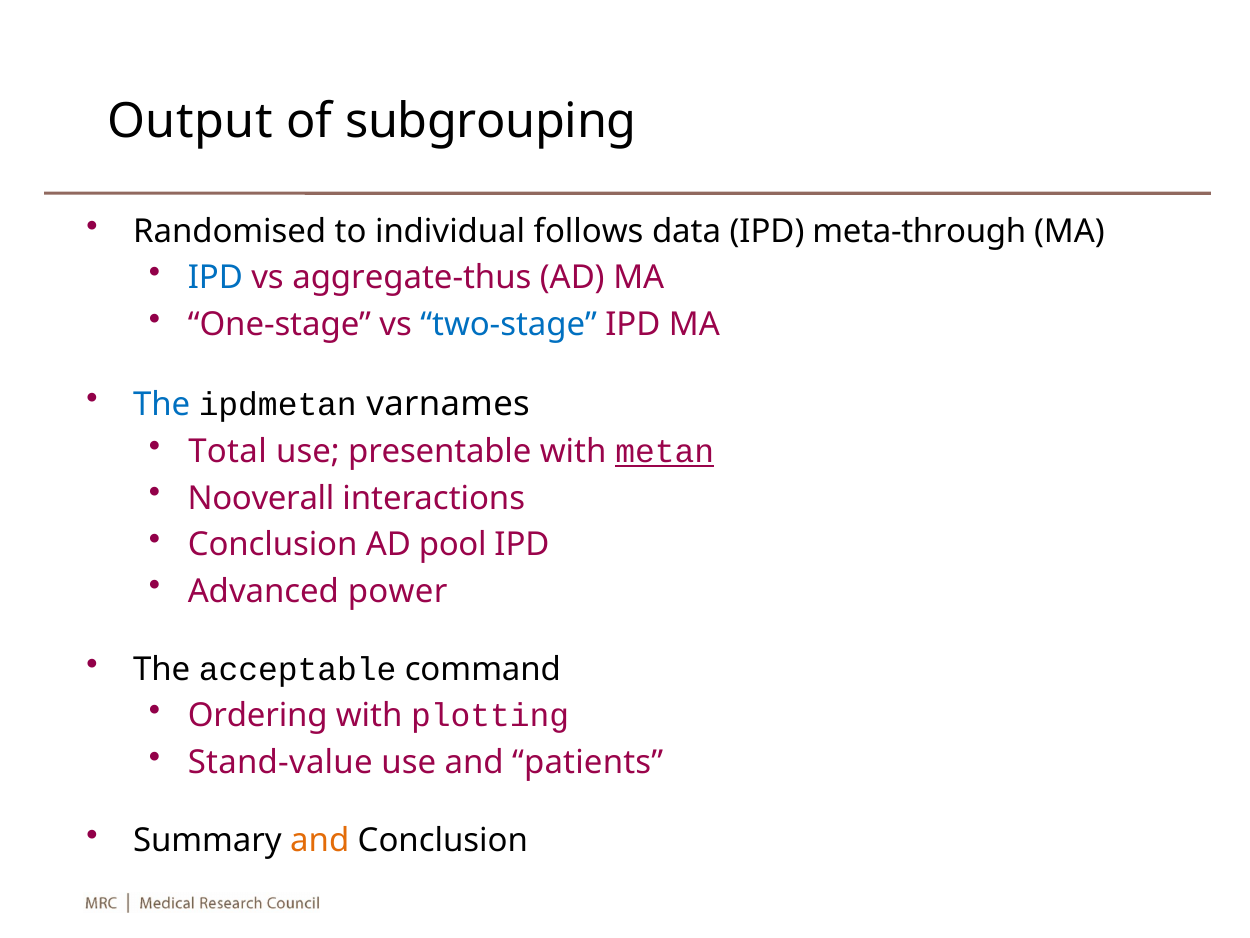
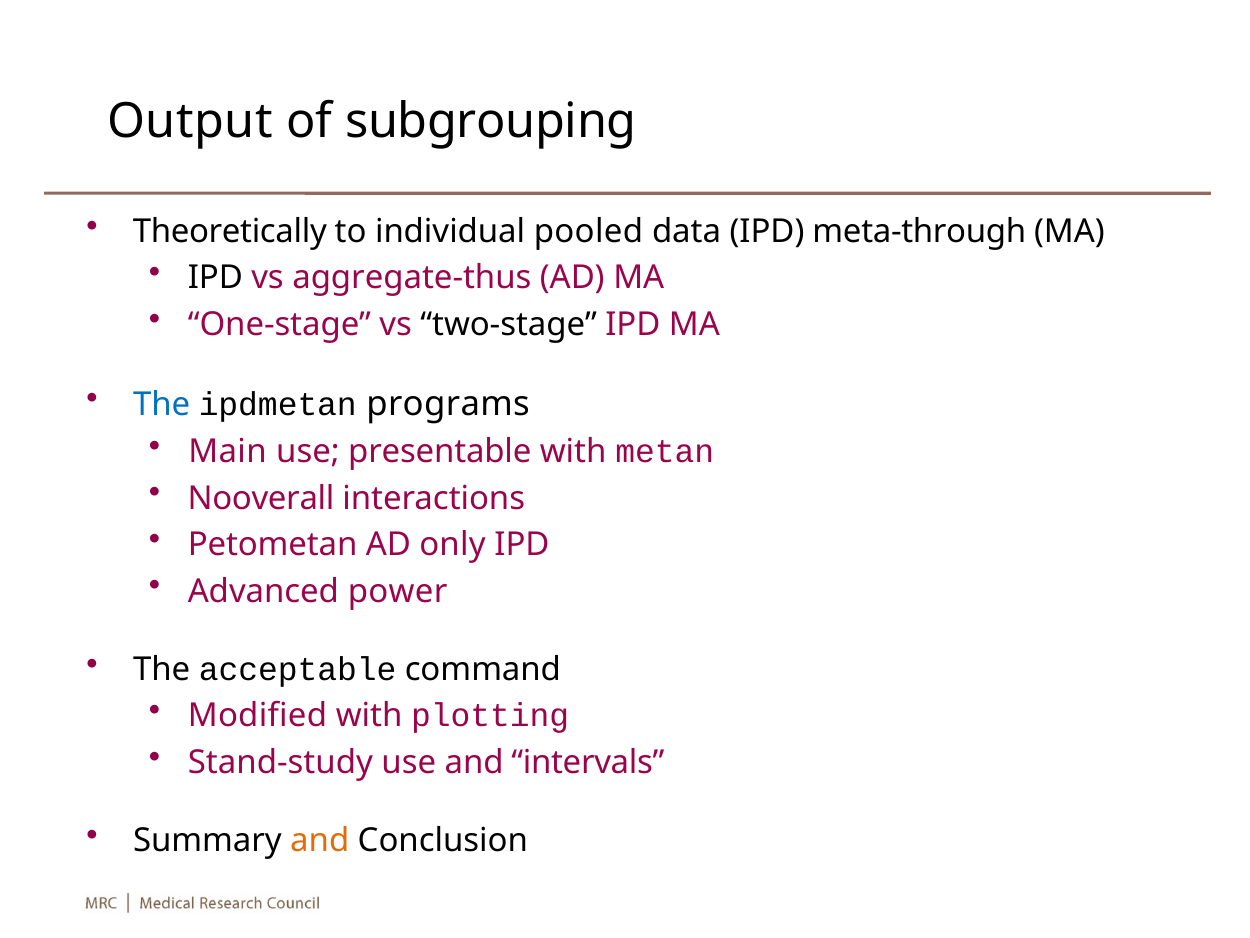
Randomised: Randomised -> Theoretically
follows: follows -> pooled
IPD at (215, 278) colour: blue -> black
two-stage colour: blue -> black
varnames: varnames -> programs
Total: Total -> Main
metan underline: present -> none
Conclusion at (273, 544): Conclusion -> Petometan
pool: pool -> only
Ordering: Ordering -> Modified
Stand-value: Stand-value -> Stand-study
patients: patients -> intervals
